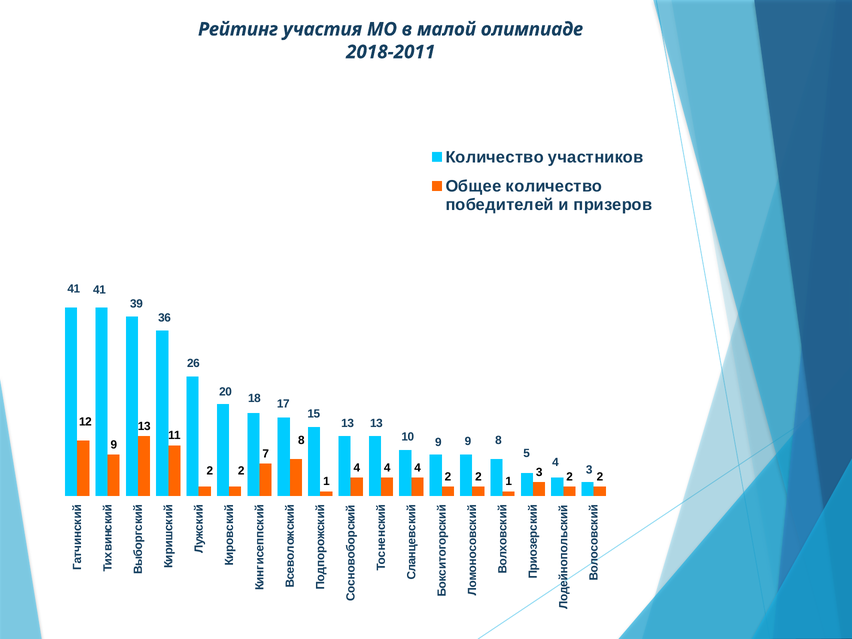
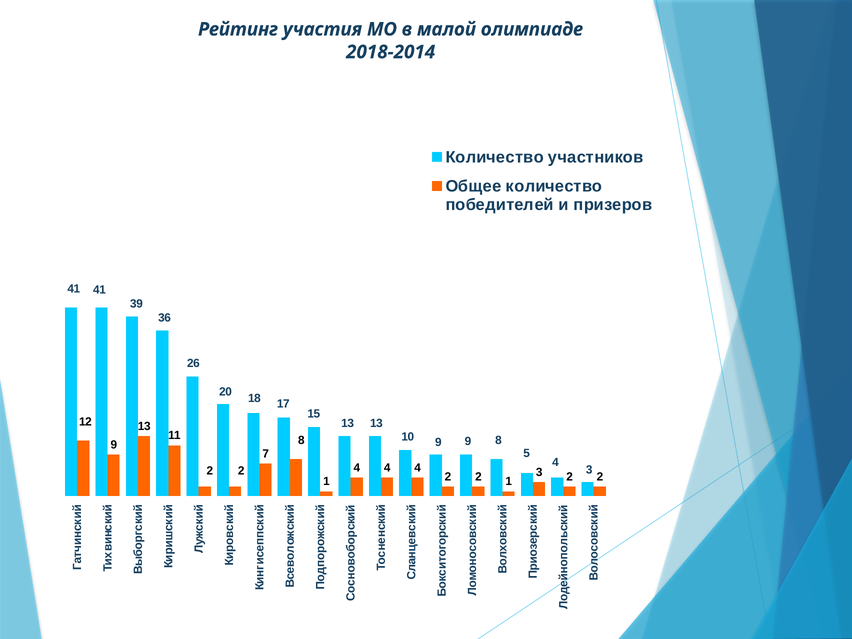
2018-2011: 2018-2011 -> 2018-2014
